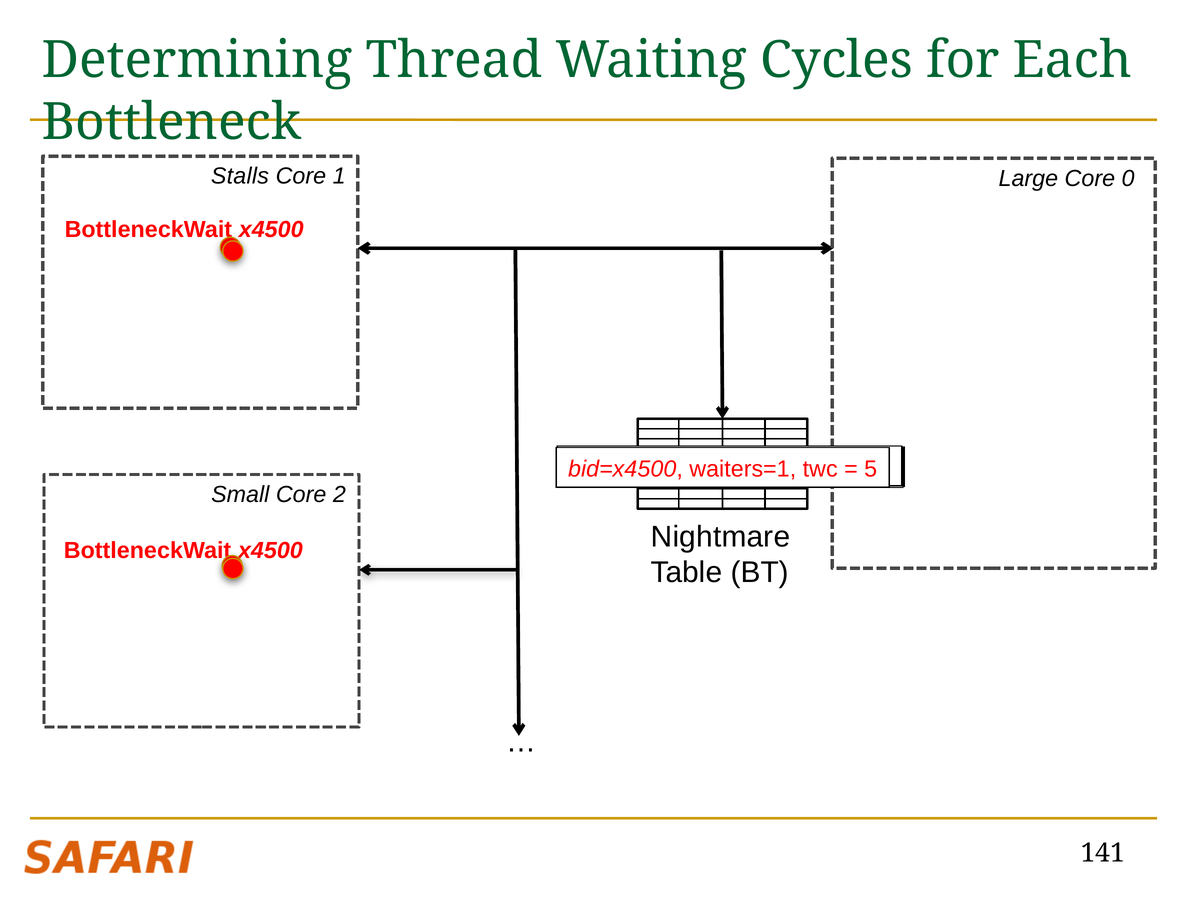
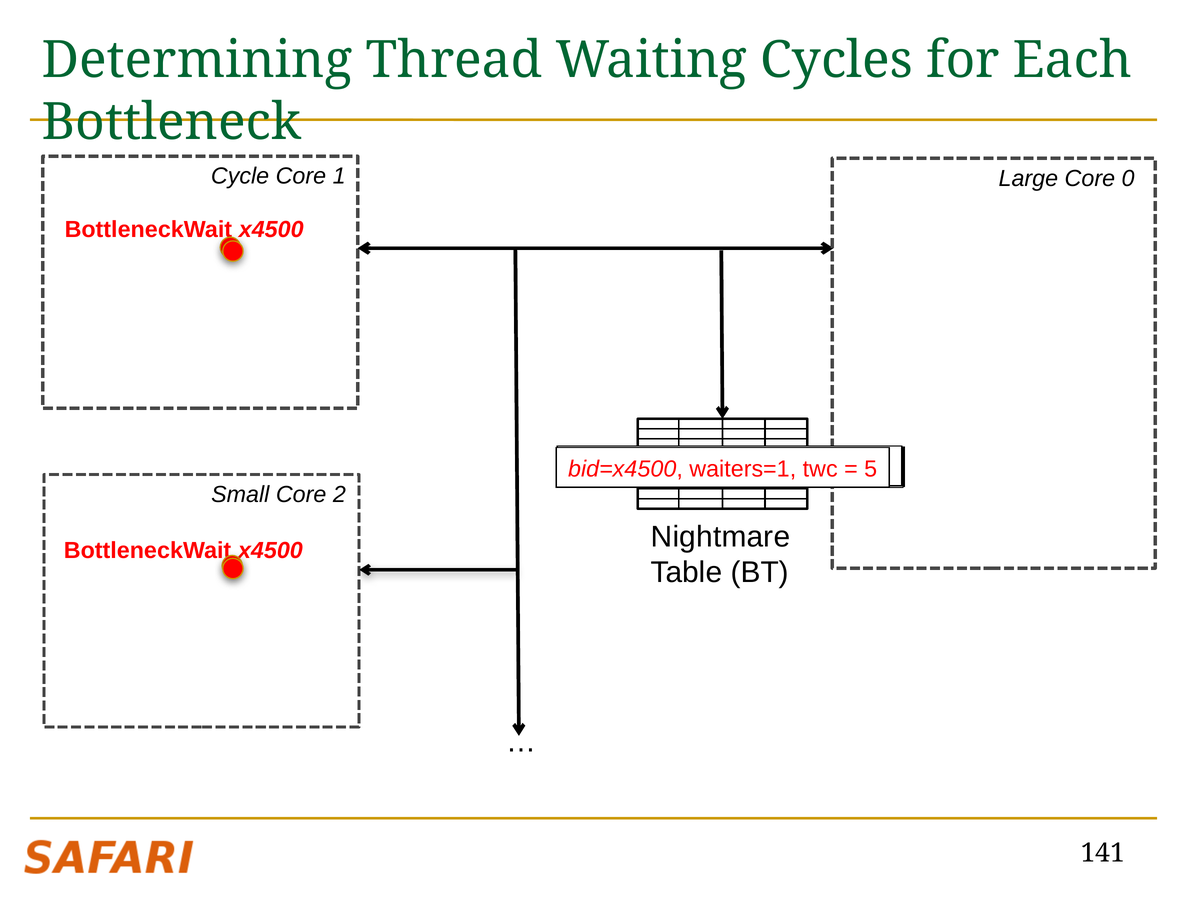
Stalls: Stalls -> Cycle
